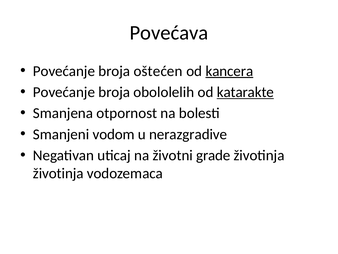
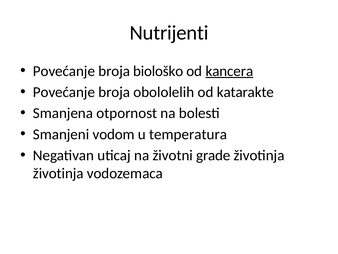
Povećava: Povećava -> Nutrijenti
oštećen: oštećen -> biološko
katarakte underline: present -> none
nerazgradive: nerazgradive -> temperatura
